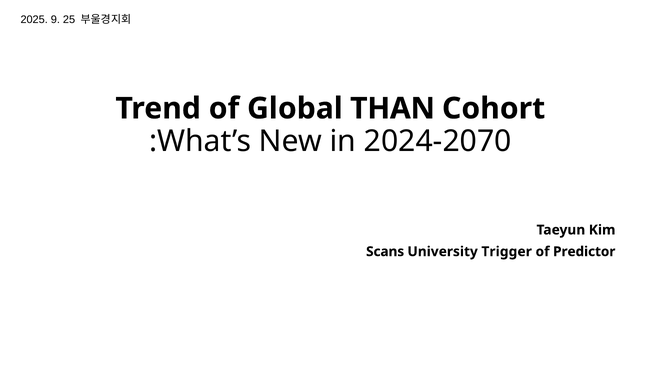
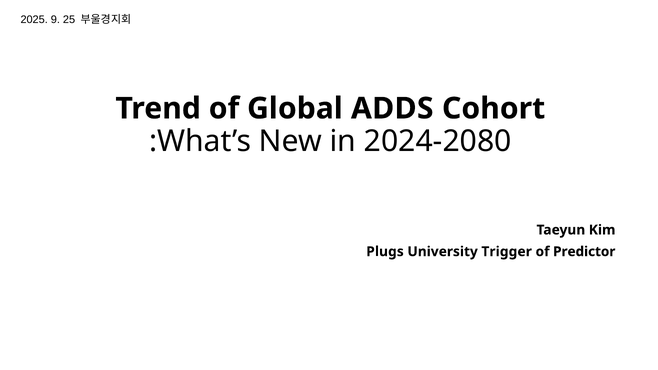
THAN: THAN -> ADDS
2024-2070: 2024-2070 -> 2024-2080
Scans: Scans -> Plugs
